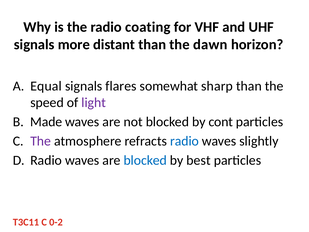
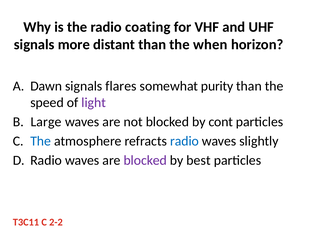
dawn: dawn -> when
Equal: Equal -> Dawn
sharp: sharp -> purity
Made: Made -> Large
The at (41, 141) colour: purple -> blue
blocked at (145, 160) colour: blue -> purple
0-2: 0-2 -> 2-2
